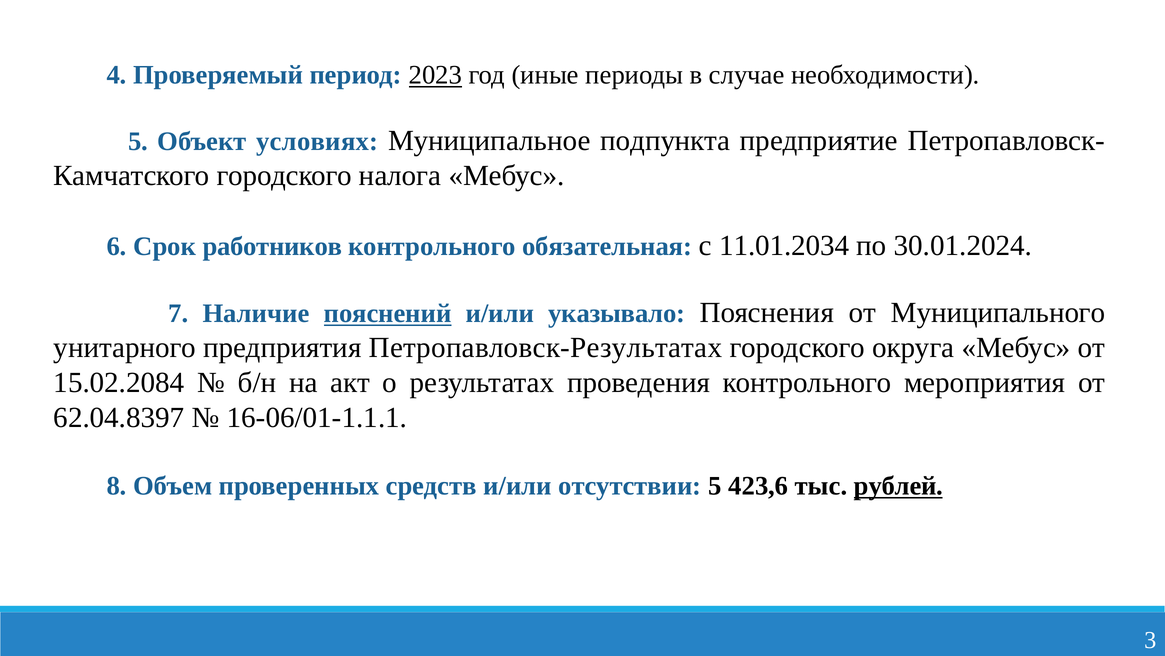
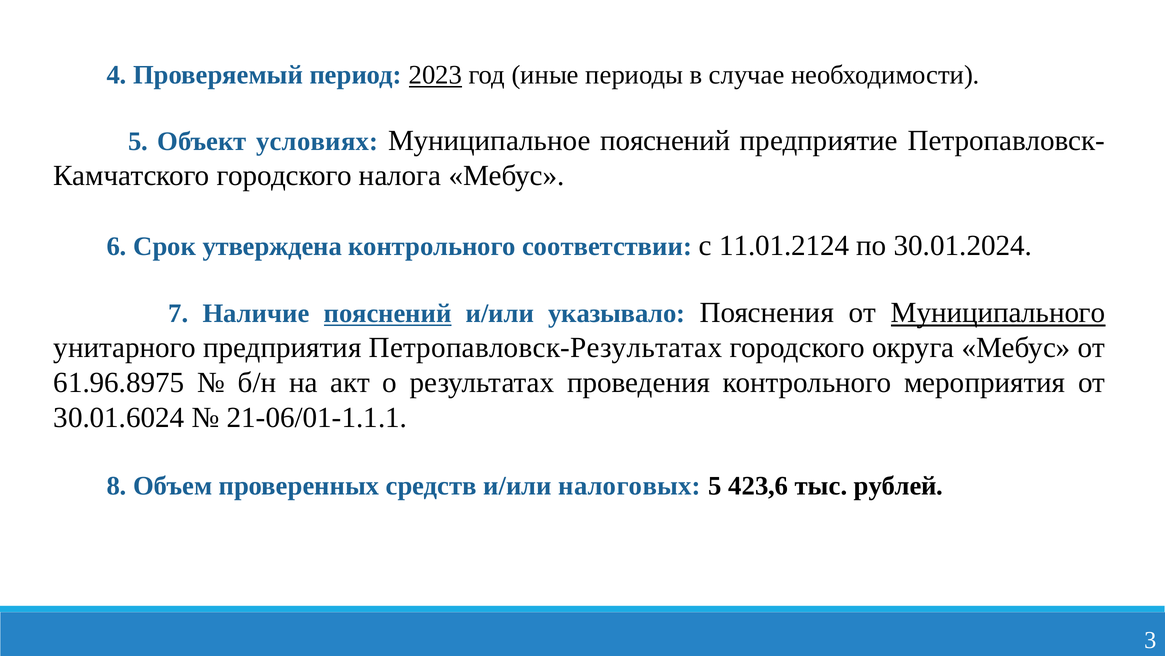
Муниципальное подпункта: подпункта -> пояснений
работников: работников -> утверждена
обязательная: обязательная -> соответствии
11.01.2034: 11.01.2034 -> 11.01.2124
Муниципального underline: none -> present
15.02.2084: 15.02.2084 -> 61.96.8975
62.04.8397: 62.04.8397 -> 30.01.6024
16-06/01-1.1.1: 16-06/01-1.1.1 -> 21-06/01-1.1.1
отсутствии: отсутствии -> налоговых
рублей underline: present -> none
